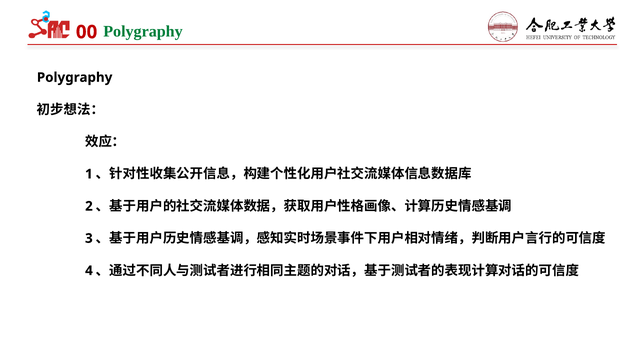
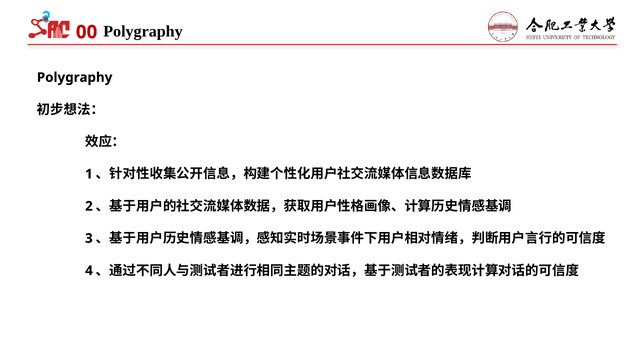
Polygraphy at (143, 31) colour: green -> black
